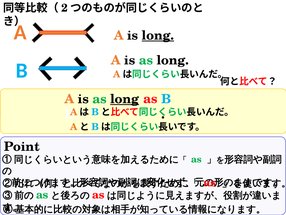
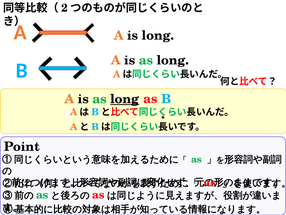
long at (158, 35) underline: present -> none
